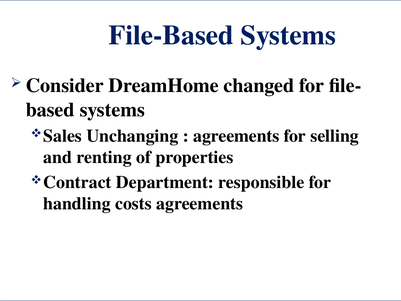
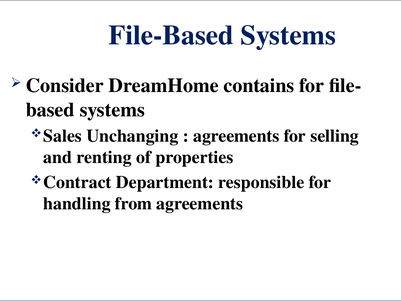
changed: changed -> contains
costs: costs -> from
